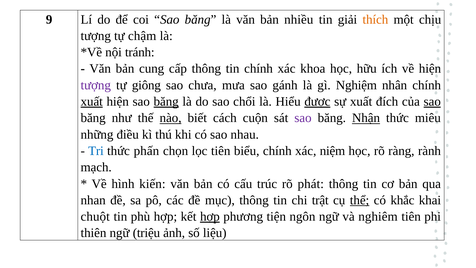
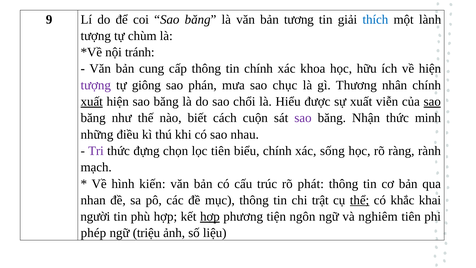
nhiều: nhiều -> tương
thích colour: orange -> blue
chịu: chịu -> lành
chậm: chậm -> chùm
chưa: chưa -> phán
gánh: gánh -> chục
Nghiệm: Nghiệm -> Thương
băng at (166, 101) underline: present -> none
được underline: present -> none
đích: đích -> viễn
nào underline: present -> none
Nhận underline: present -> none
miêu: miêu -> minh
Tri colour: blue -> purple
phấn: phấn -> đựng
niệm: niệm -> sống
chuột: chuột -> người
thiên: thiên -> phép
